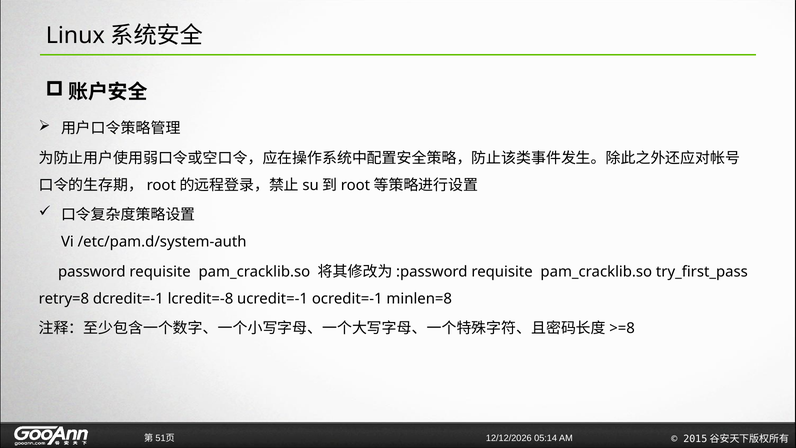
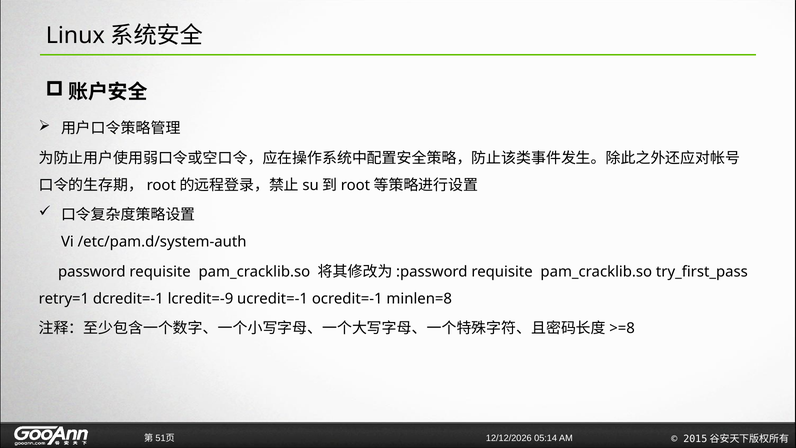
retry=8: retry=8 -> retry=1
lcredit=-8: lcredit=-8 -> lcredit=-9
